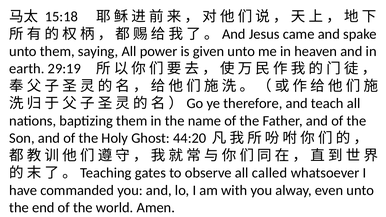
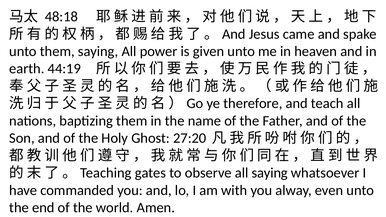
15:18: 15:18 -> 48:18
29:19: 29:19 -> 44:19
44:20: 44:20 -> 27:20
all called: called -> saying
